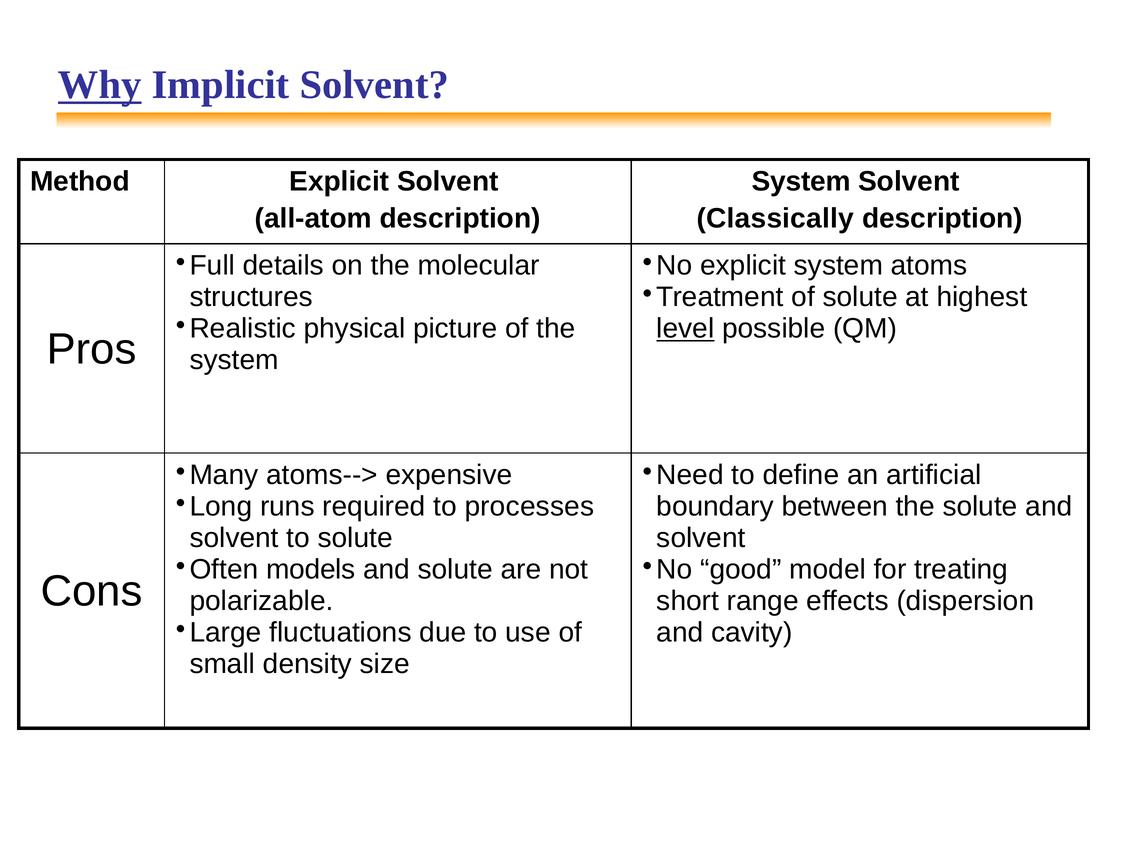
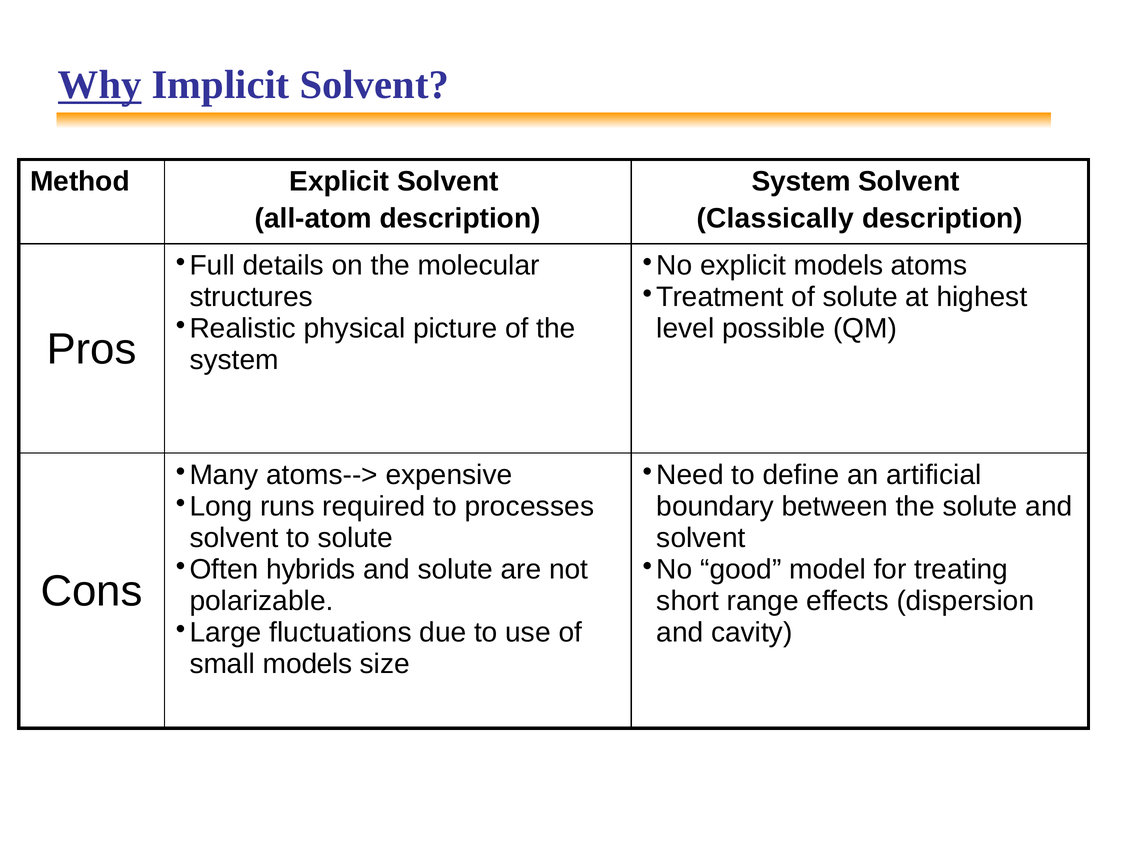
explicit system: system -> models
level underline: present -> none
models: models -> hybrids
small density: density -> models
